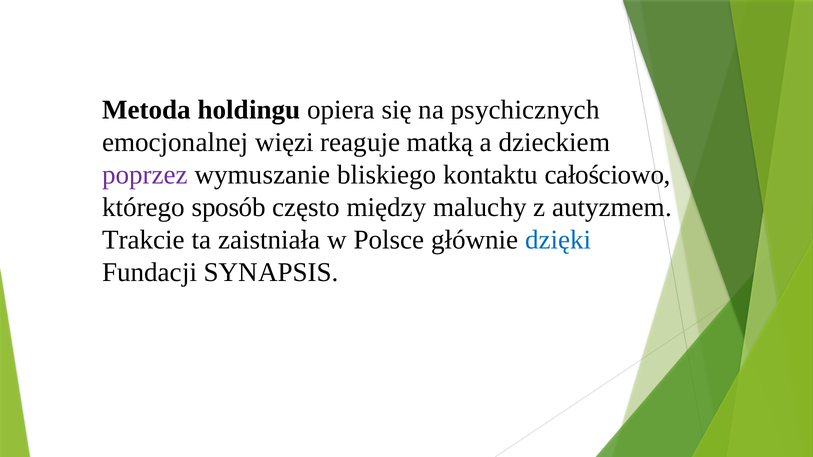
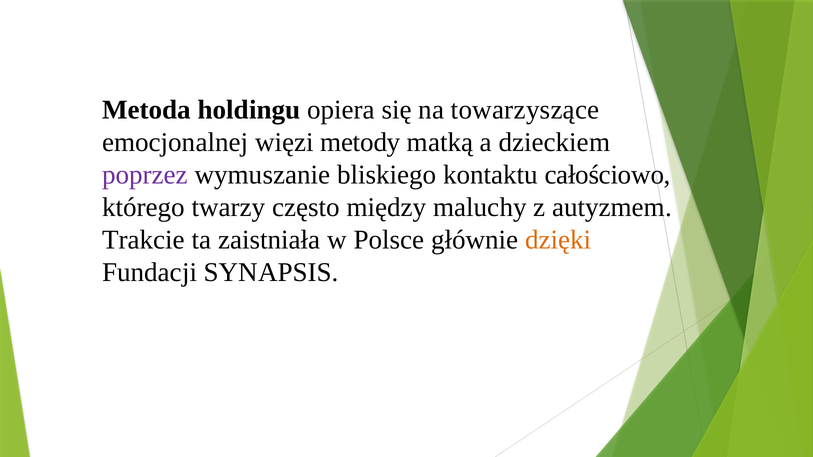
psychicznych: psychicznych -> towarzyszące
reaguje: reaguje -> metody
sposób: sposób -> twarzy
dzięki colour: blue -> orange
